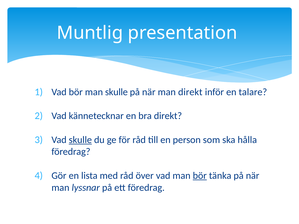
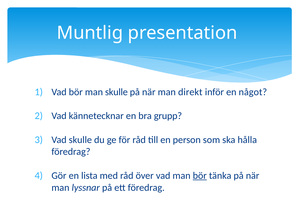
talare: talare -> något
bra direkt: direkt -> grupp
skulle at (80, 140) underline: present -> none
